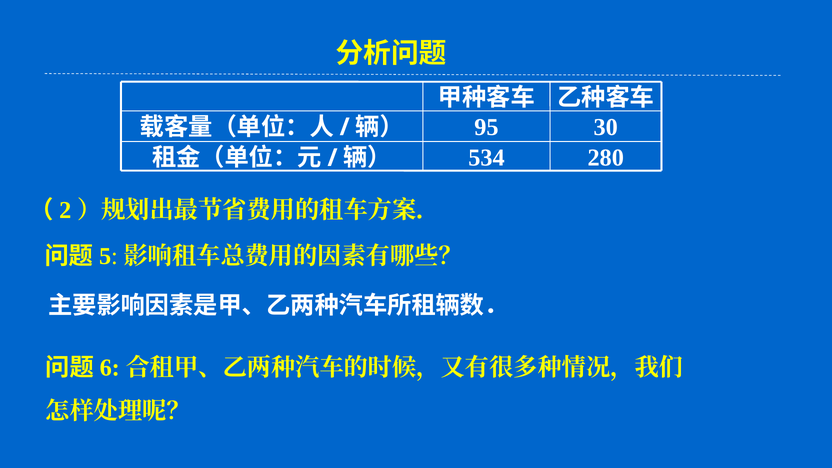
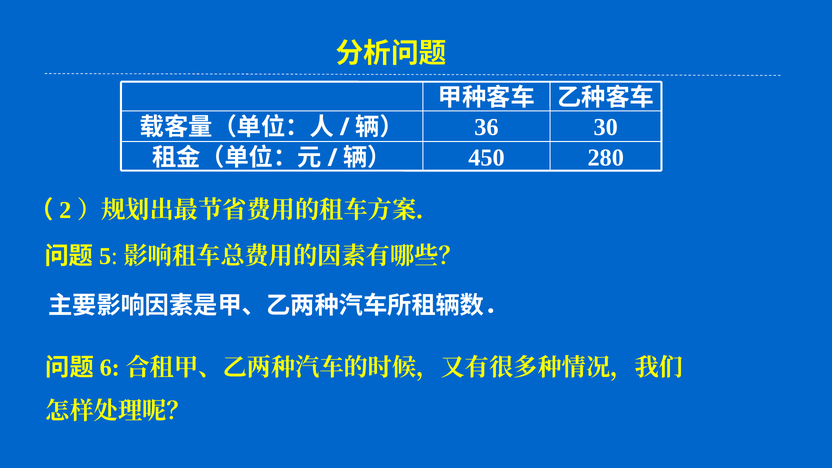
95: 95 -> 36
534: 534 -> 450
